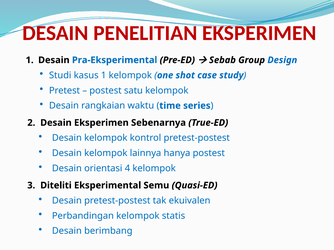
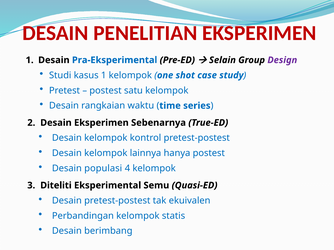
Sebab: Sebab -> Selain
Design colour: blue -> purple
orientasi: orientasi -> populasi
